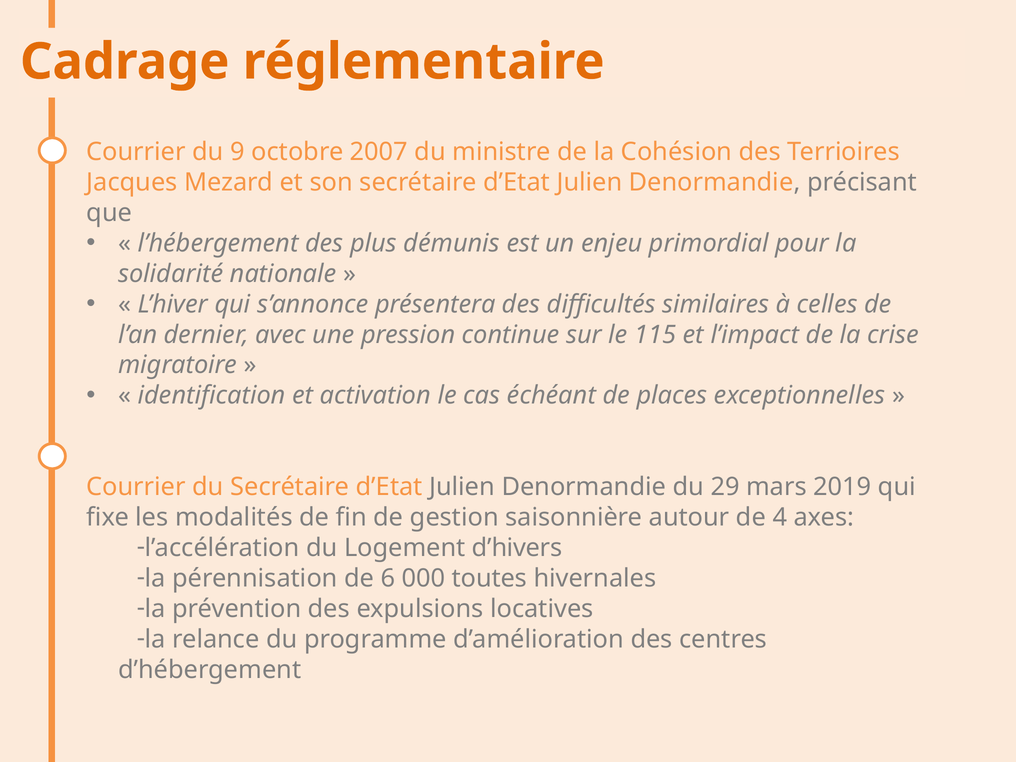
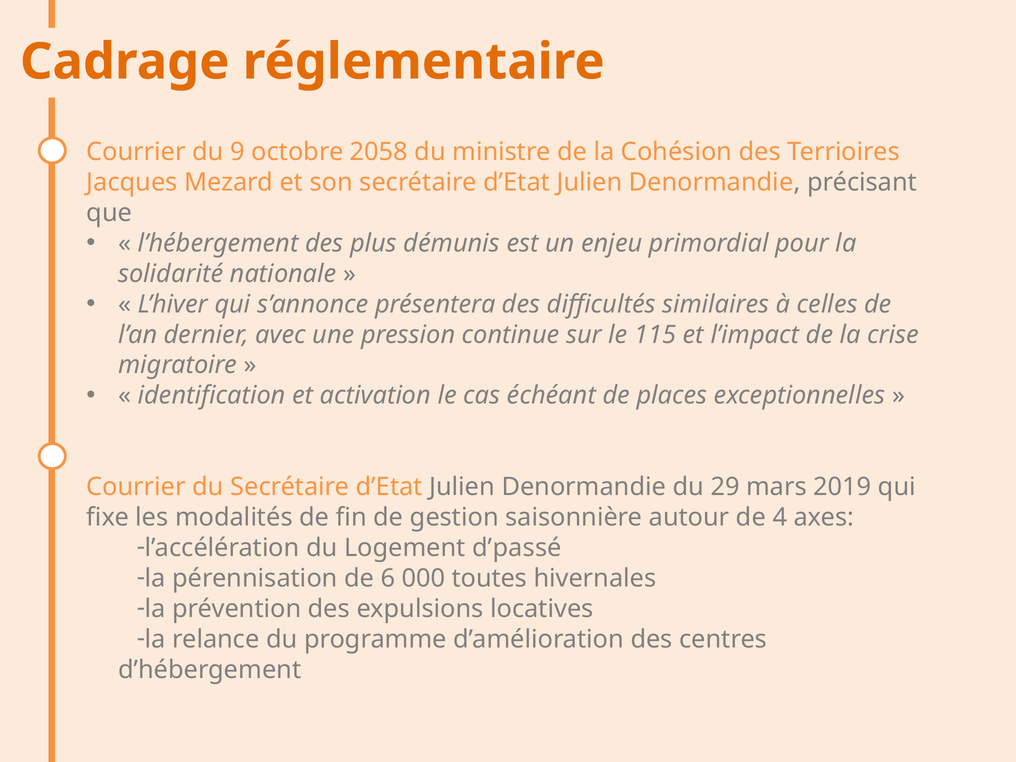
2007: 2007 -> 2058
d’hivers: d’hivers -> d’passé
